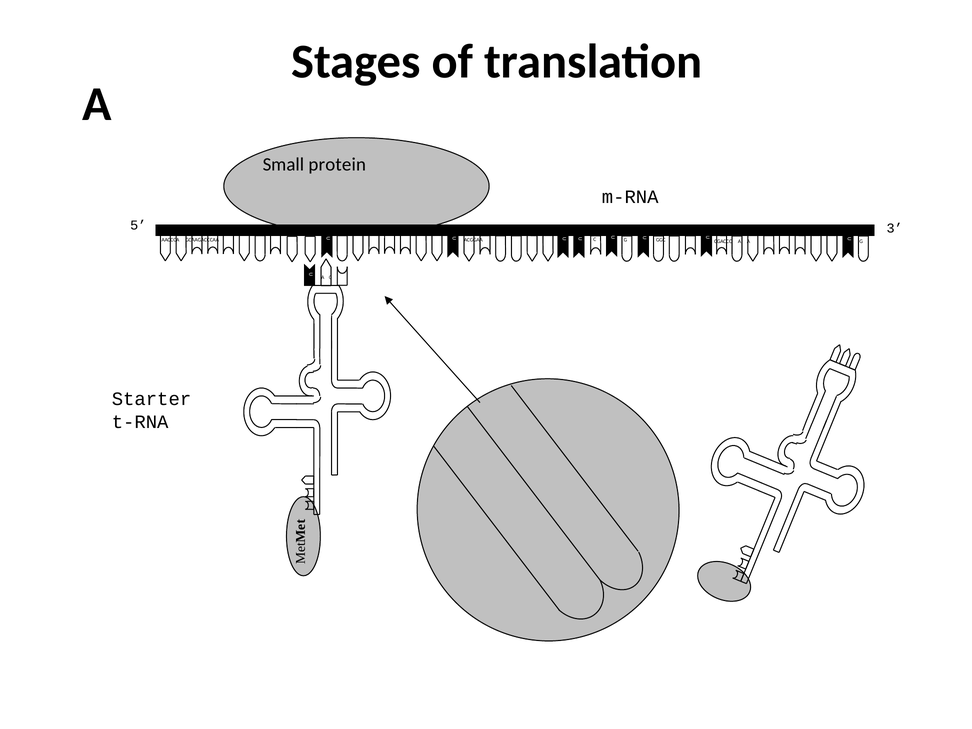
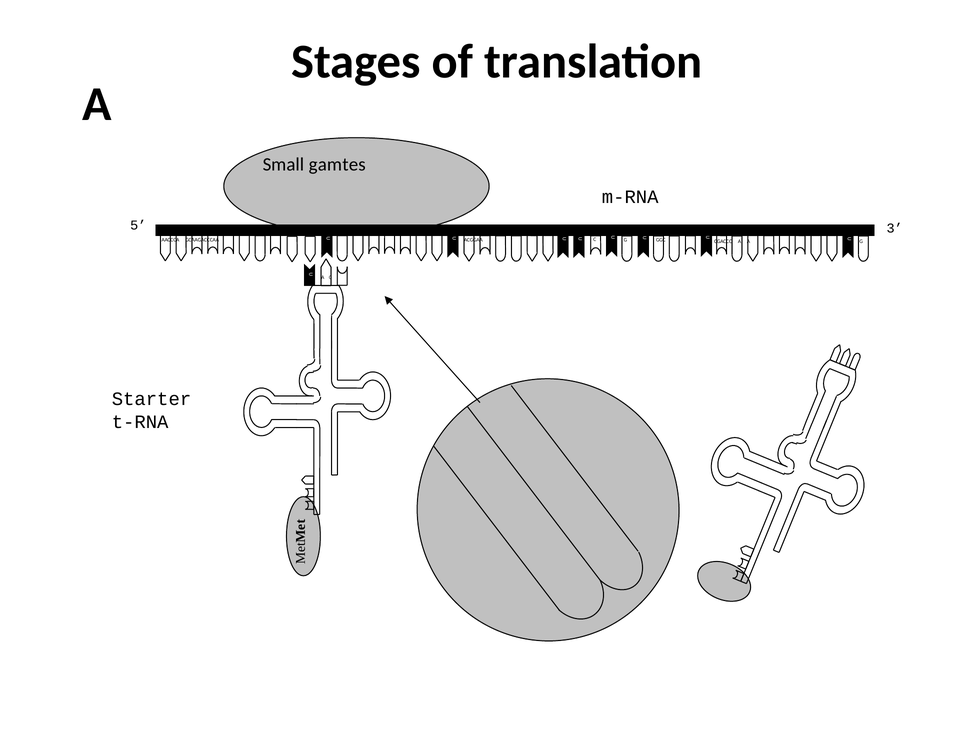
protein: protein -> gamtes
